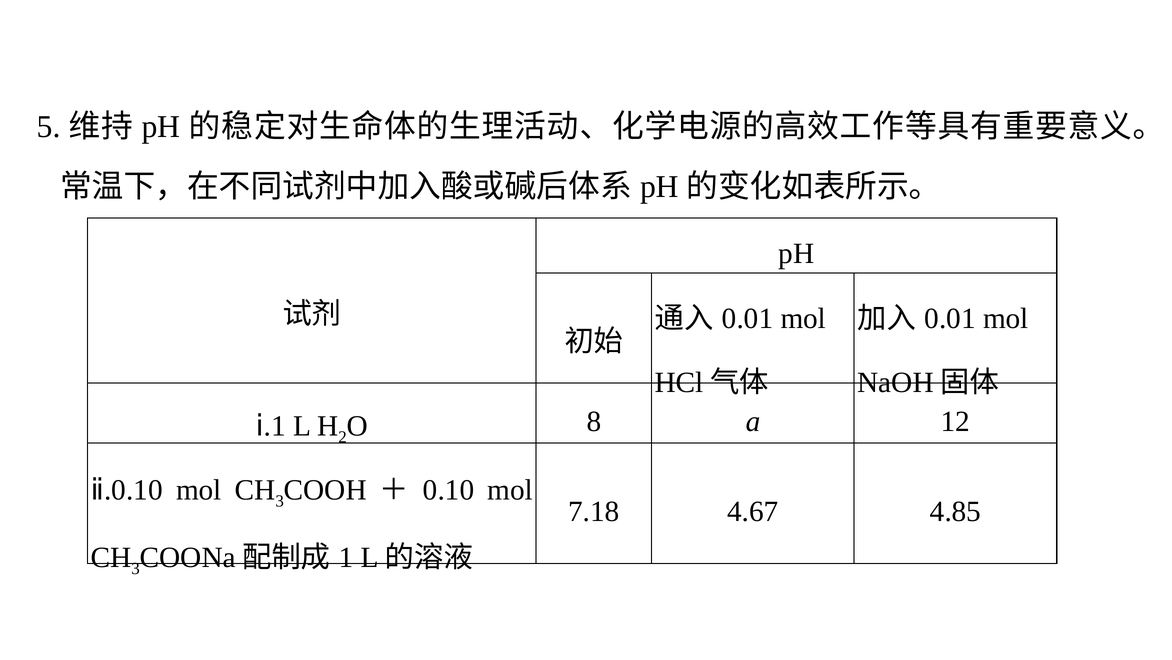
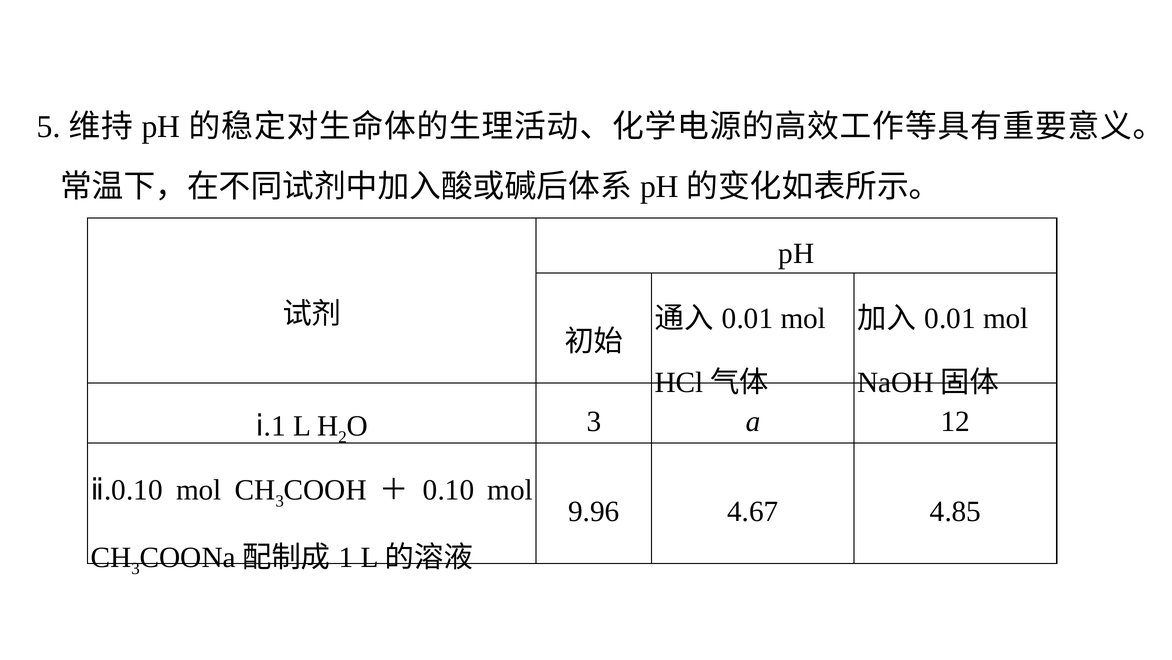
8 at (594, 421): 8 -> 3
7.18: 7.18 -> 9.96
